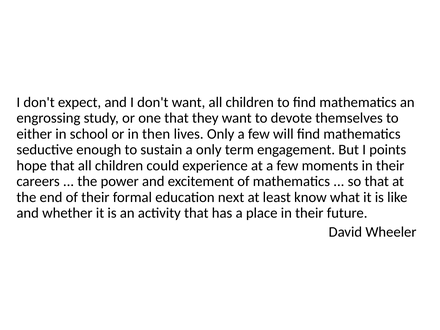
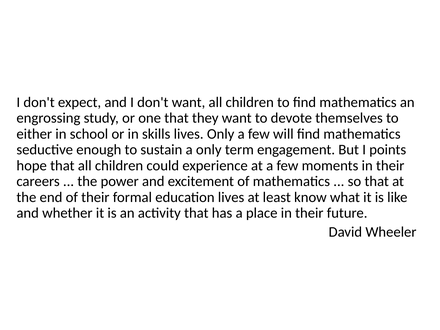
then: then -> skills
education next: next -> lives
